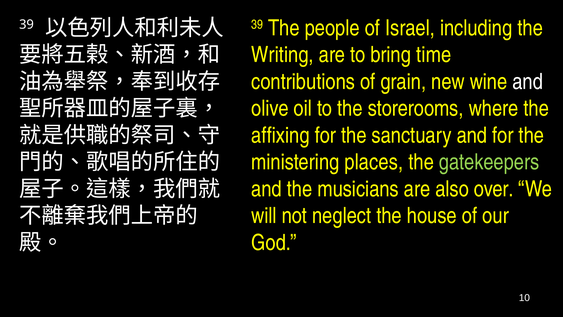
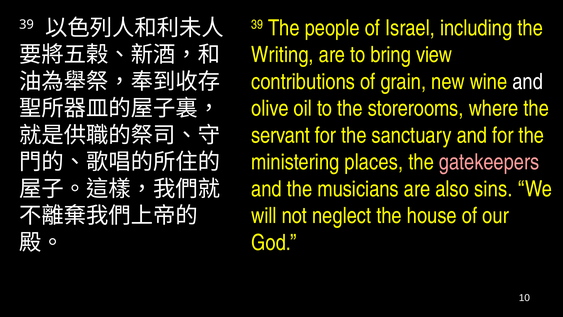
time: time -> view
affixing: affixing -> servant
gatekeepers colour: light green -> pink
over: over -> sins
